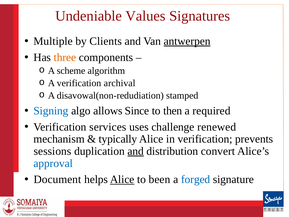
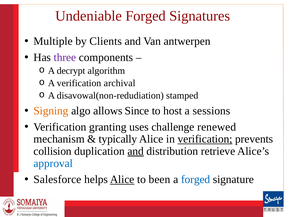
Undeniable Values: Values -> Forged
antwerpen underline: present -> none
three colour: orange -> purple
scheme: scheme -> decrypt
Signing colour: blue -> orange
then: then -> host
required: required -> sessions
services: services -> granting
verification at (205, 139) underline: none -> present
sessions: sessions -> collision
convert: convert -> retrieve
Document: Document -> Salesforce
